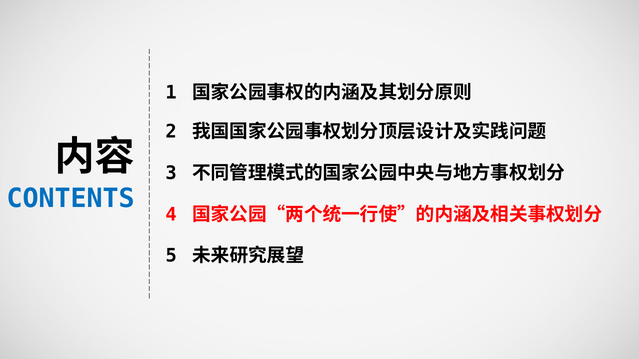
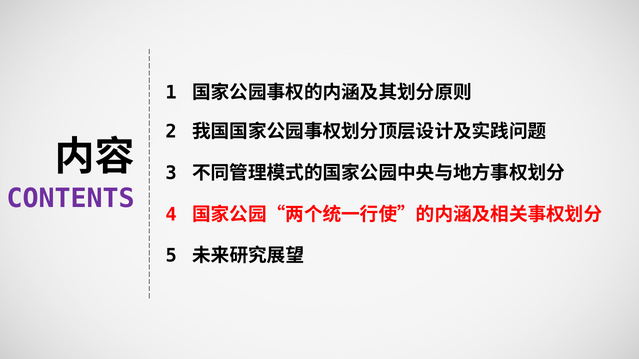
CONTENTS colour: blue -> purple
